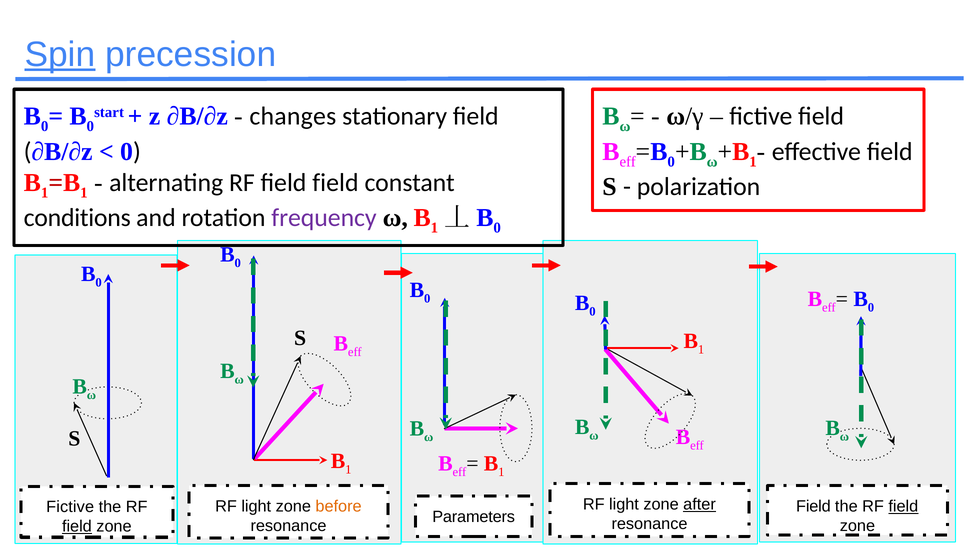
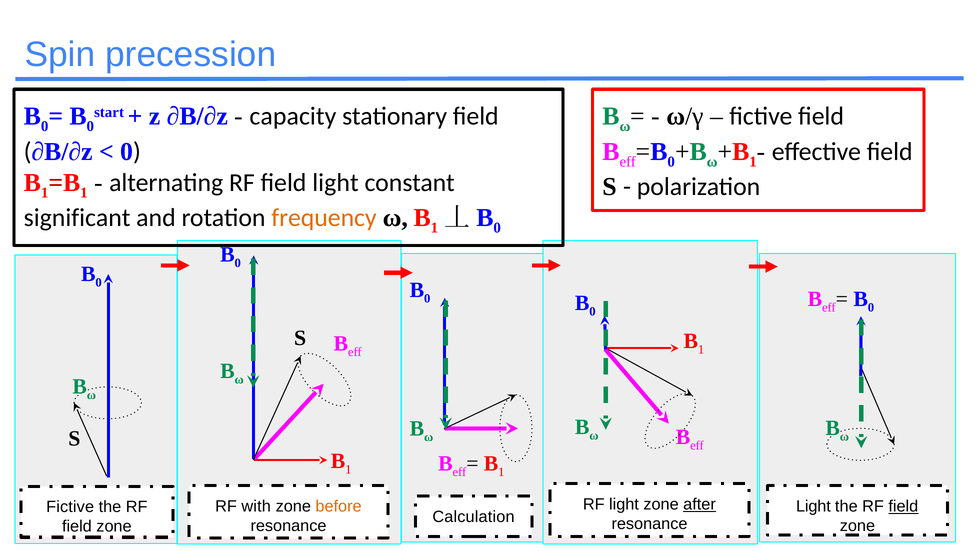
Spin underline: present -> none
changes: changes -> capacity
field field: field -> light
conditions: conditions -> significant
frequency colour: purple -> orange
light at (256, 506): light -> with
Field at (813, 506): Field -> Light
Parameters: Parameters -> Calculation
field at (77, 526) underline: present -> none
